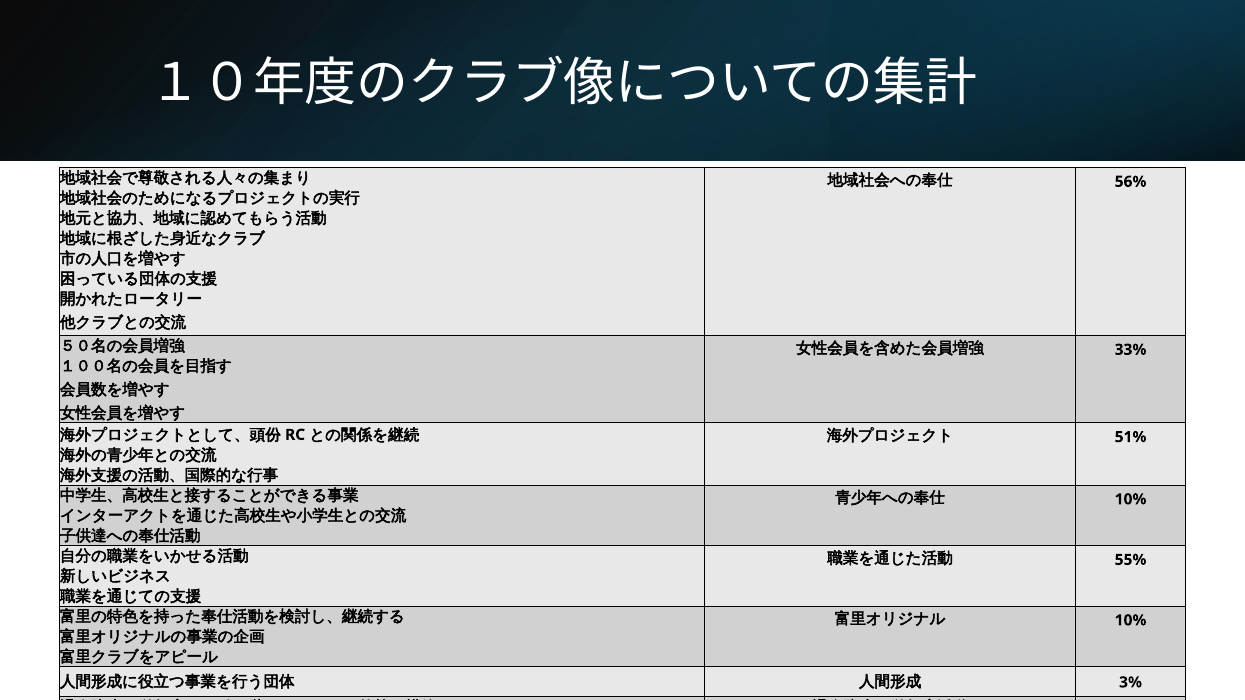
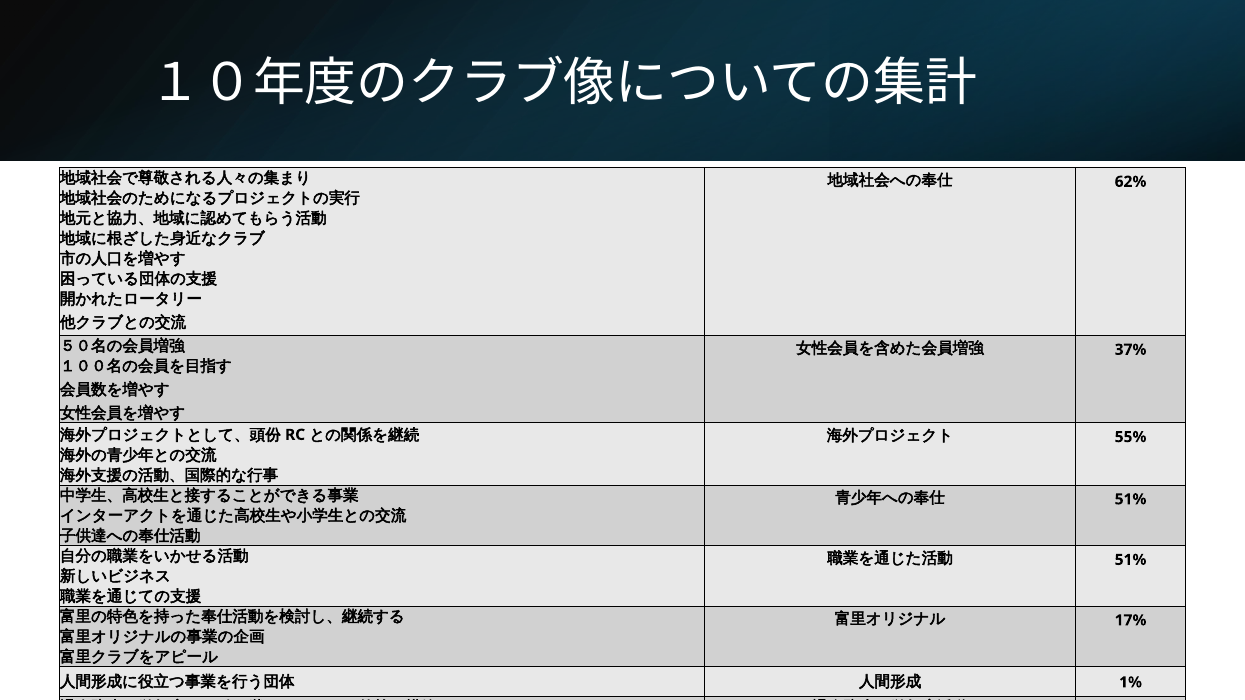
56%: 56% -> 62%
33%: 33% -> 37%
51%: 51% -> 55%
10% at (1131, 499): 10% -> 51%
55% at (1131, 560): 55% -> 51%
10% at (1131, 621): 10% -> 17%
3%: 3% -> 1%
